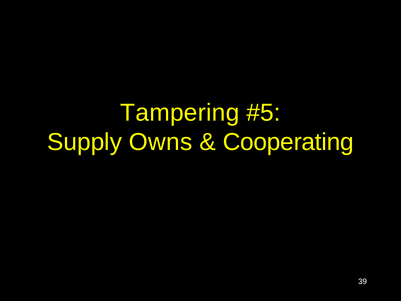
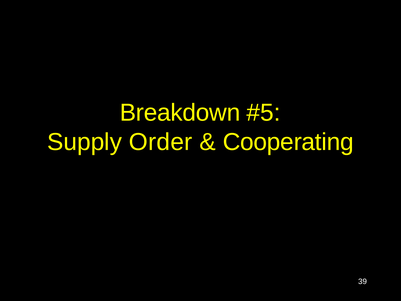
Tampering: Tampering -> Breakdown
Owns: Owns -> Order
